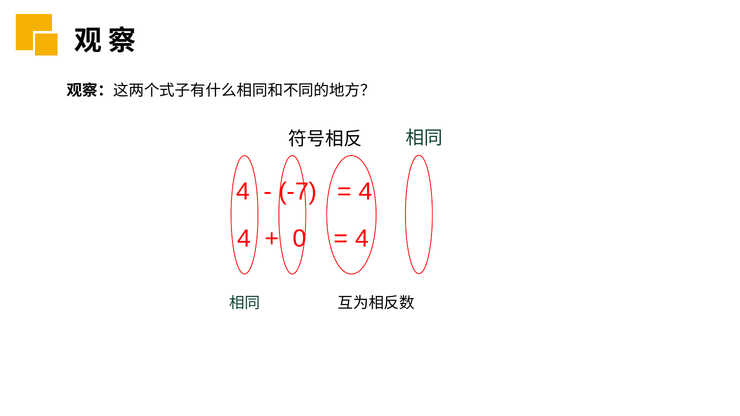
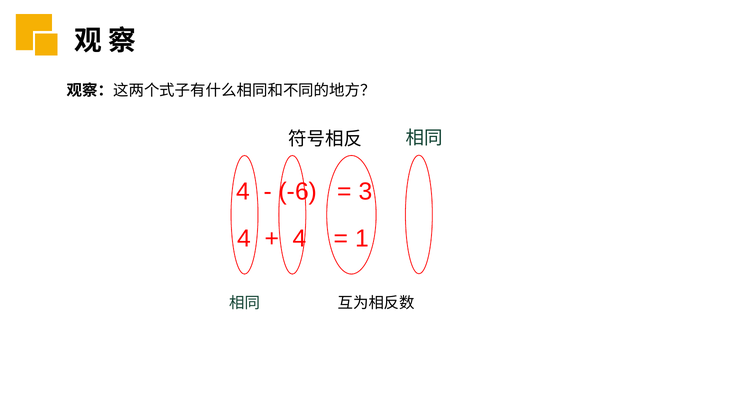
-7: -7 -> -6
4 at (366, 192): 4 -> 3
0 at (300, 239): 0 -> 4
4 at (362, 239): 4 -> 1
